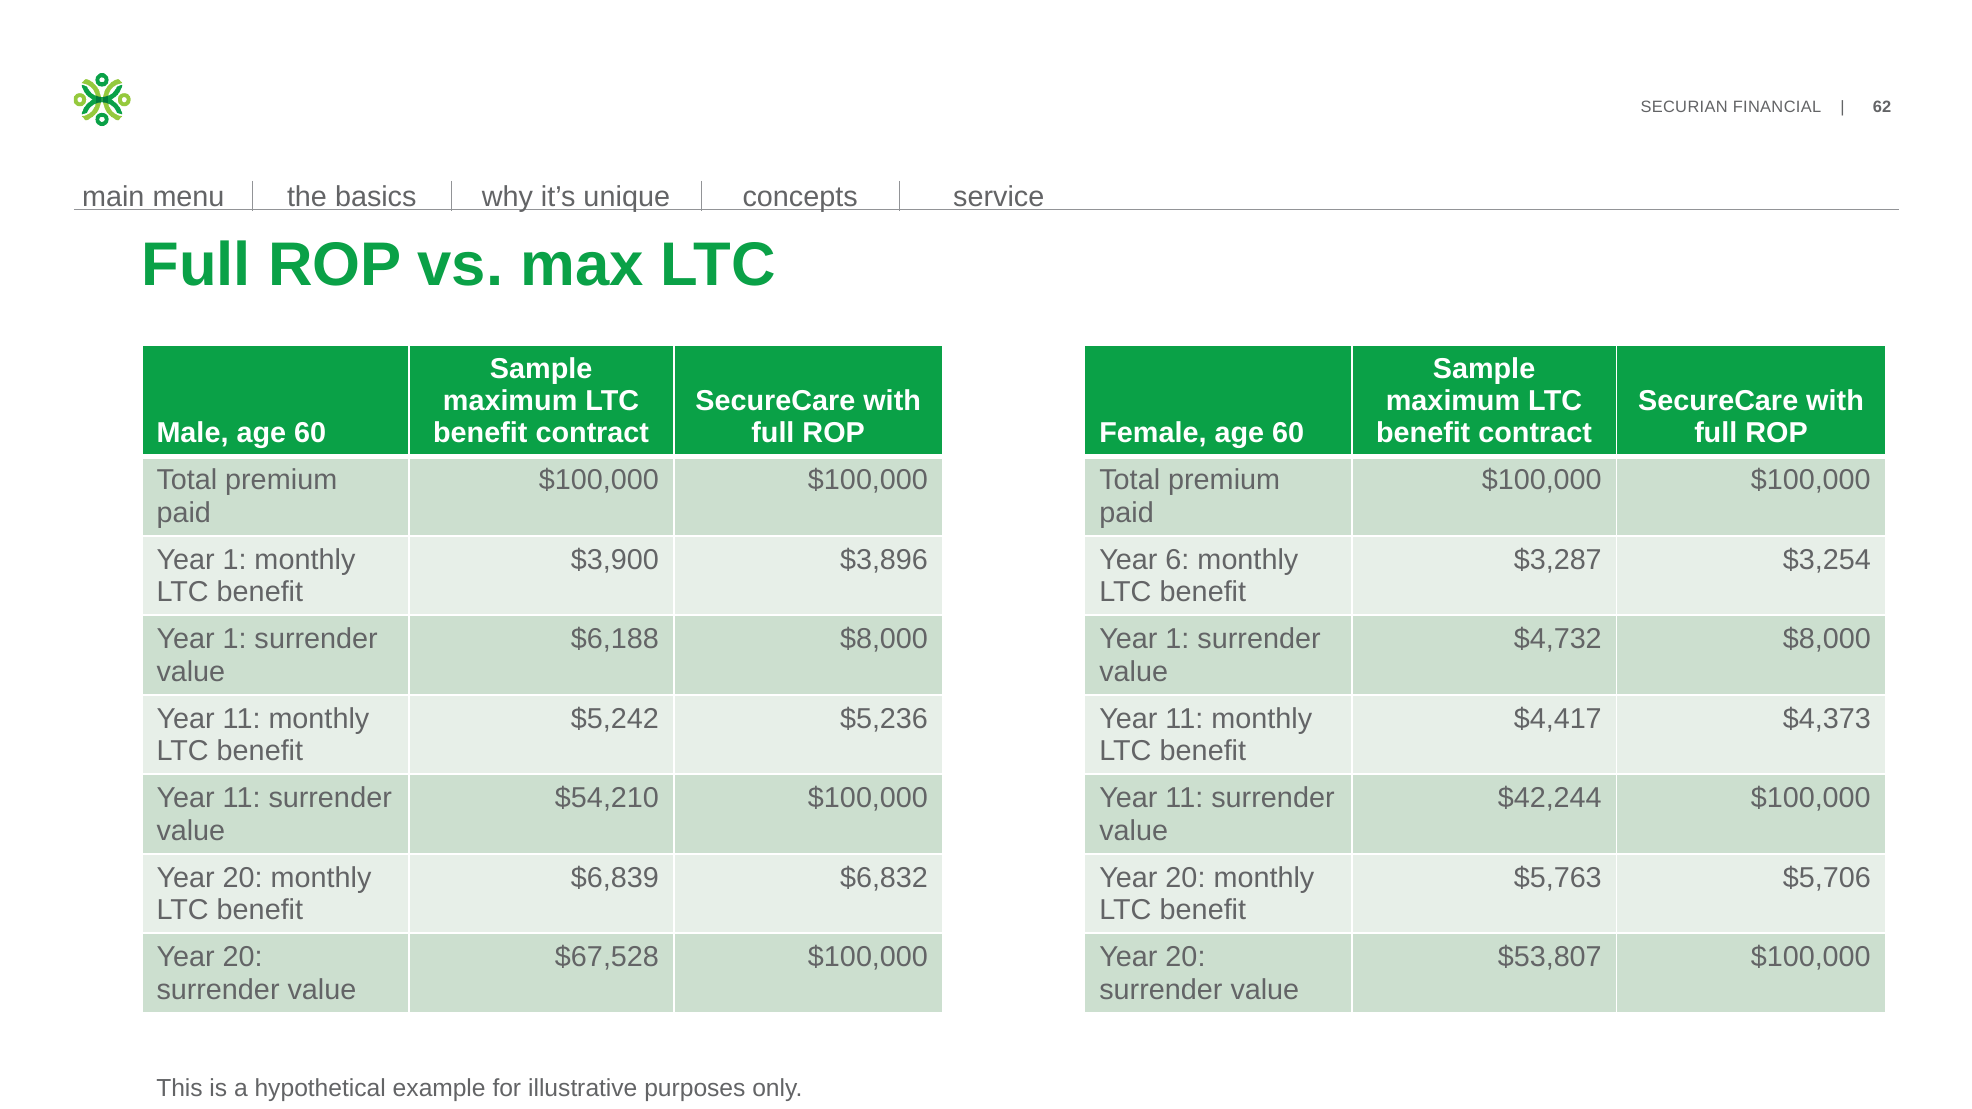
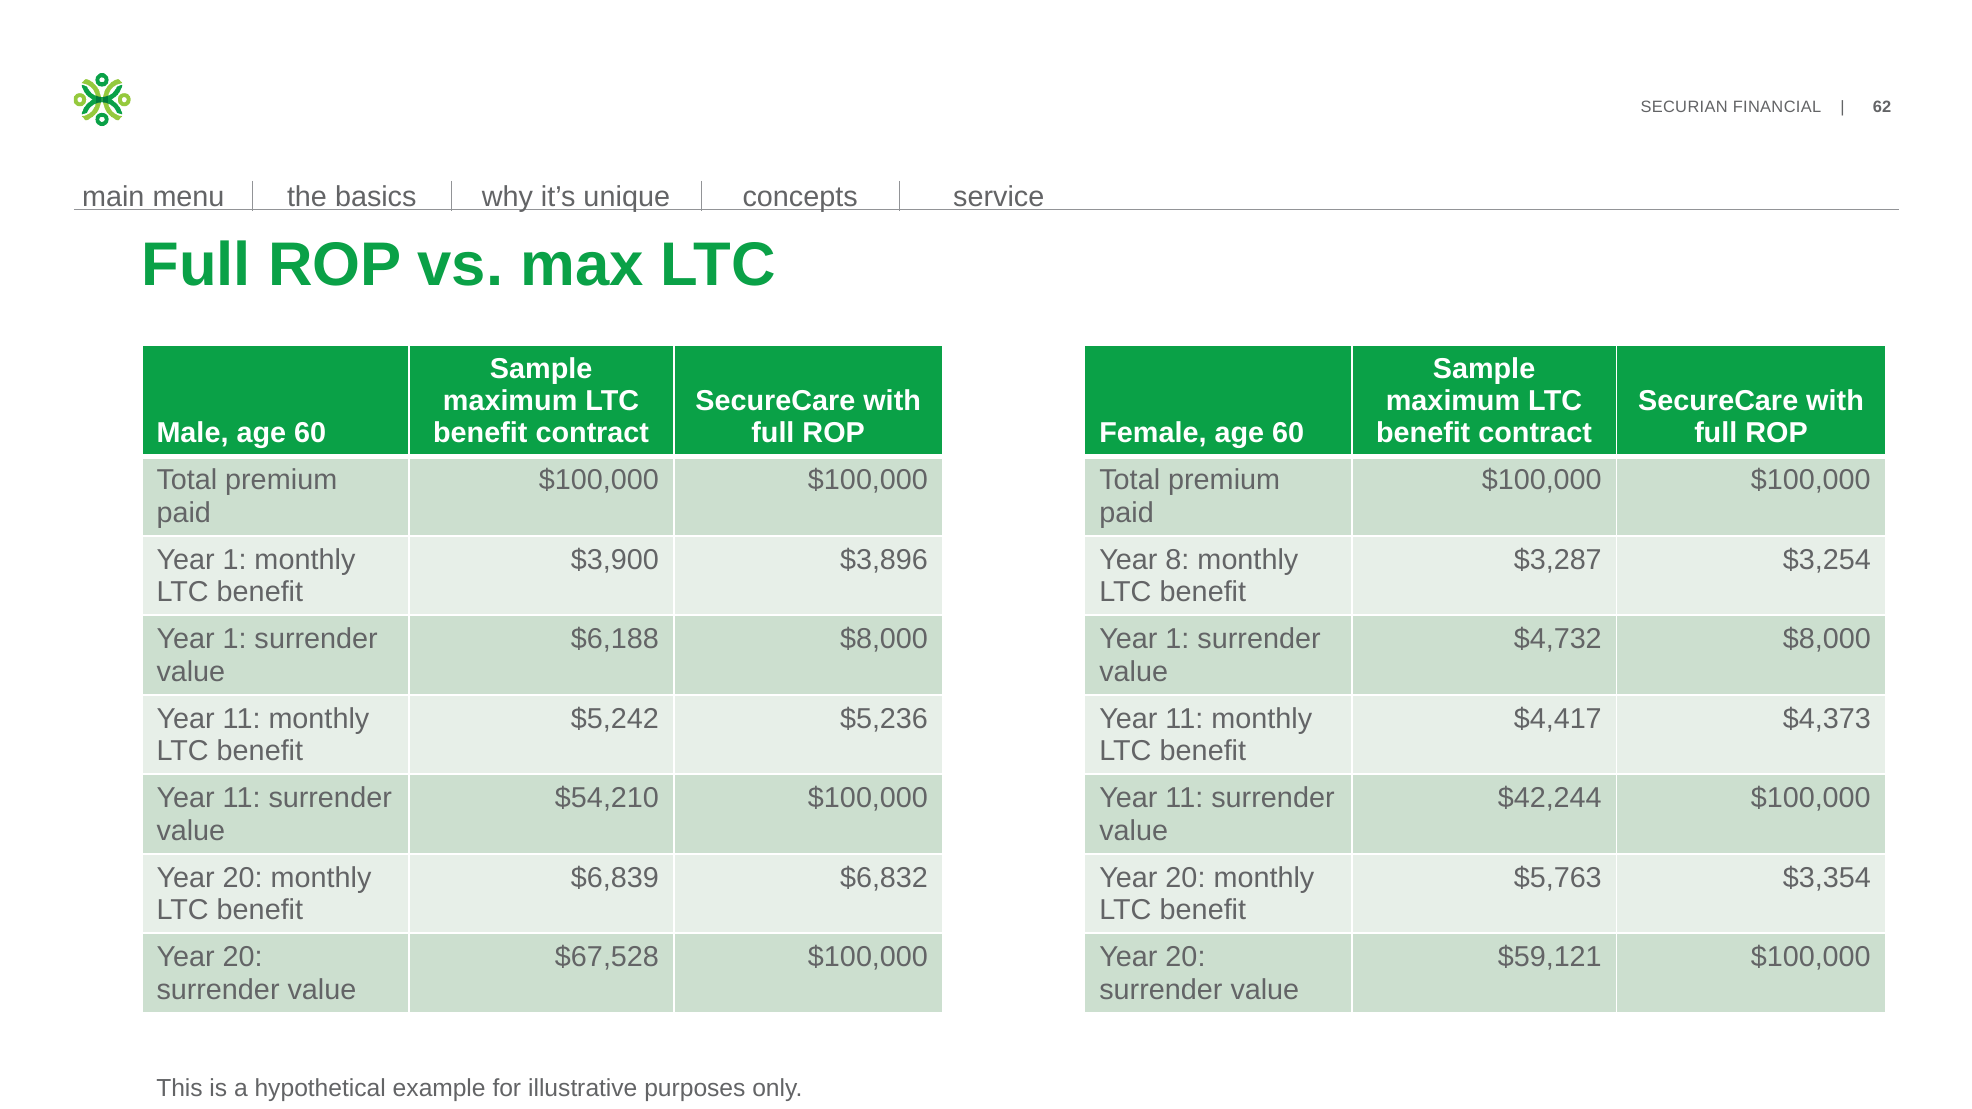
6: 6 -> 8
$5,706: $5,706 -> $3,354
$53,807: $53,807 -> $59,121
